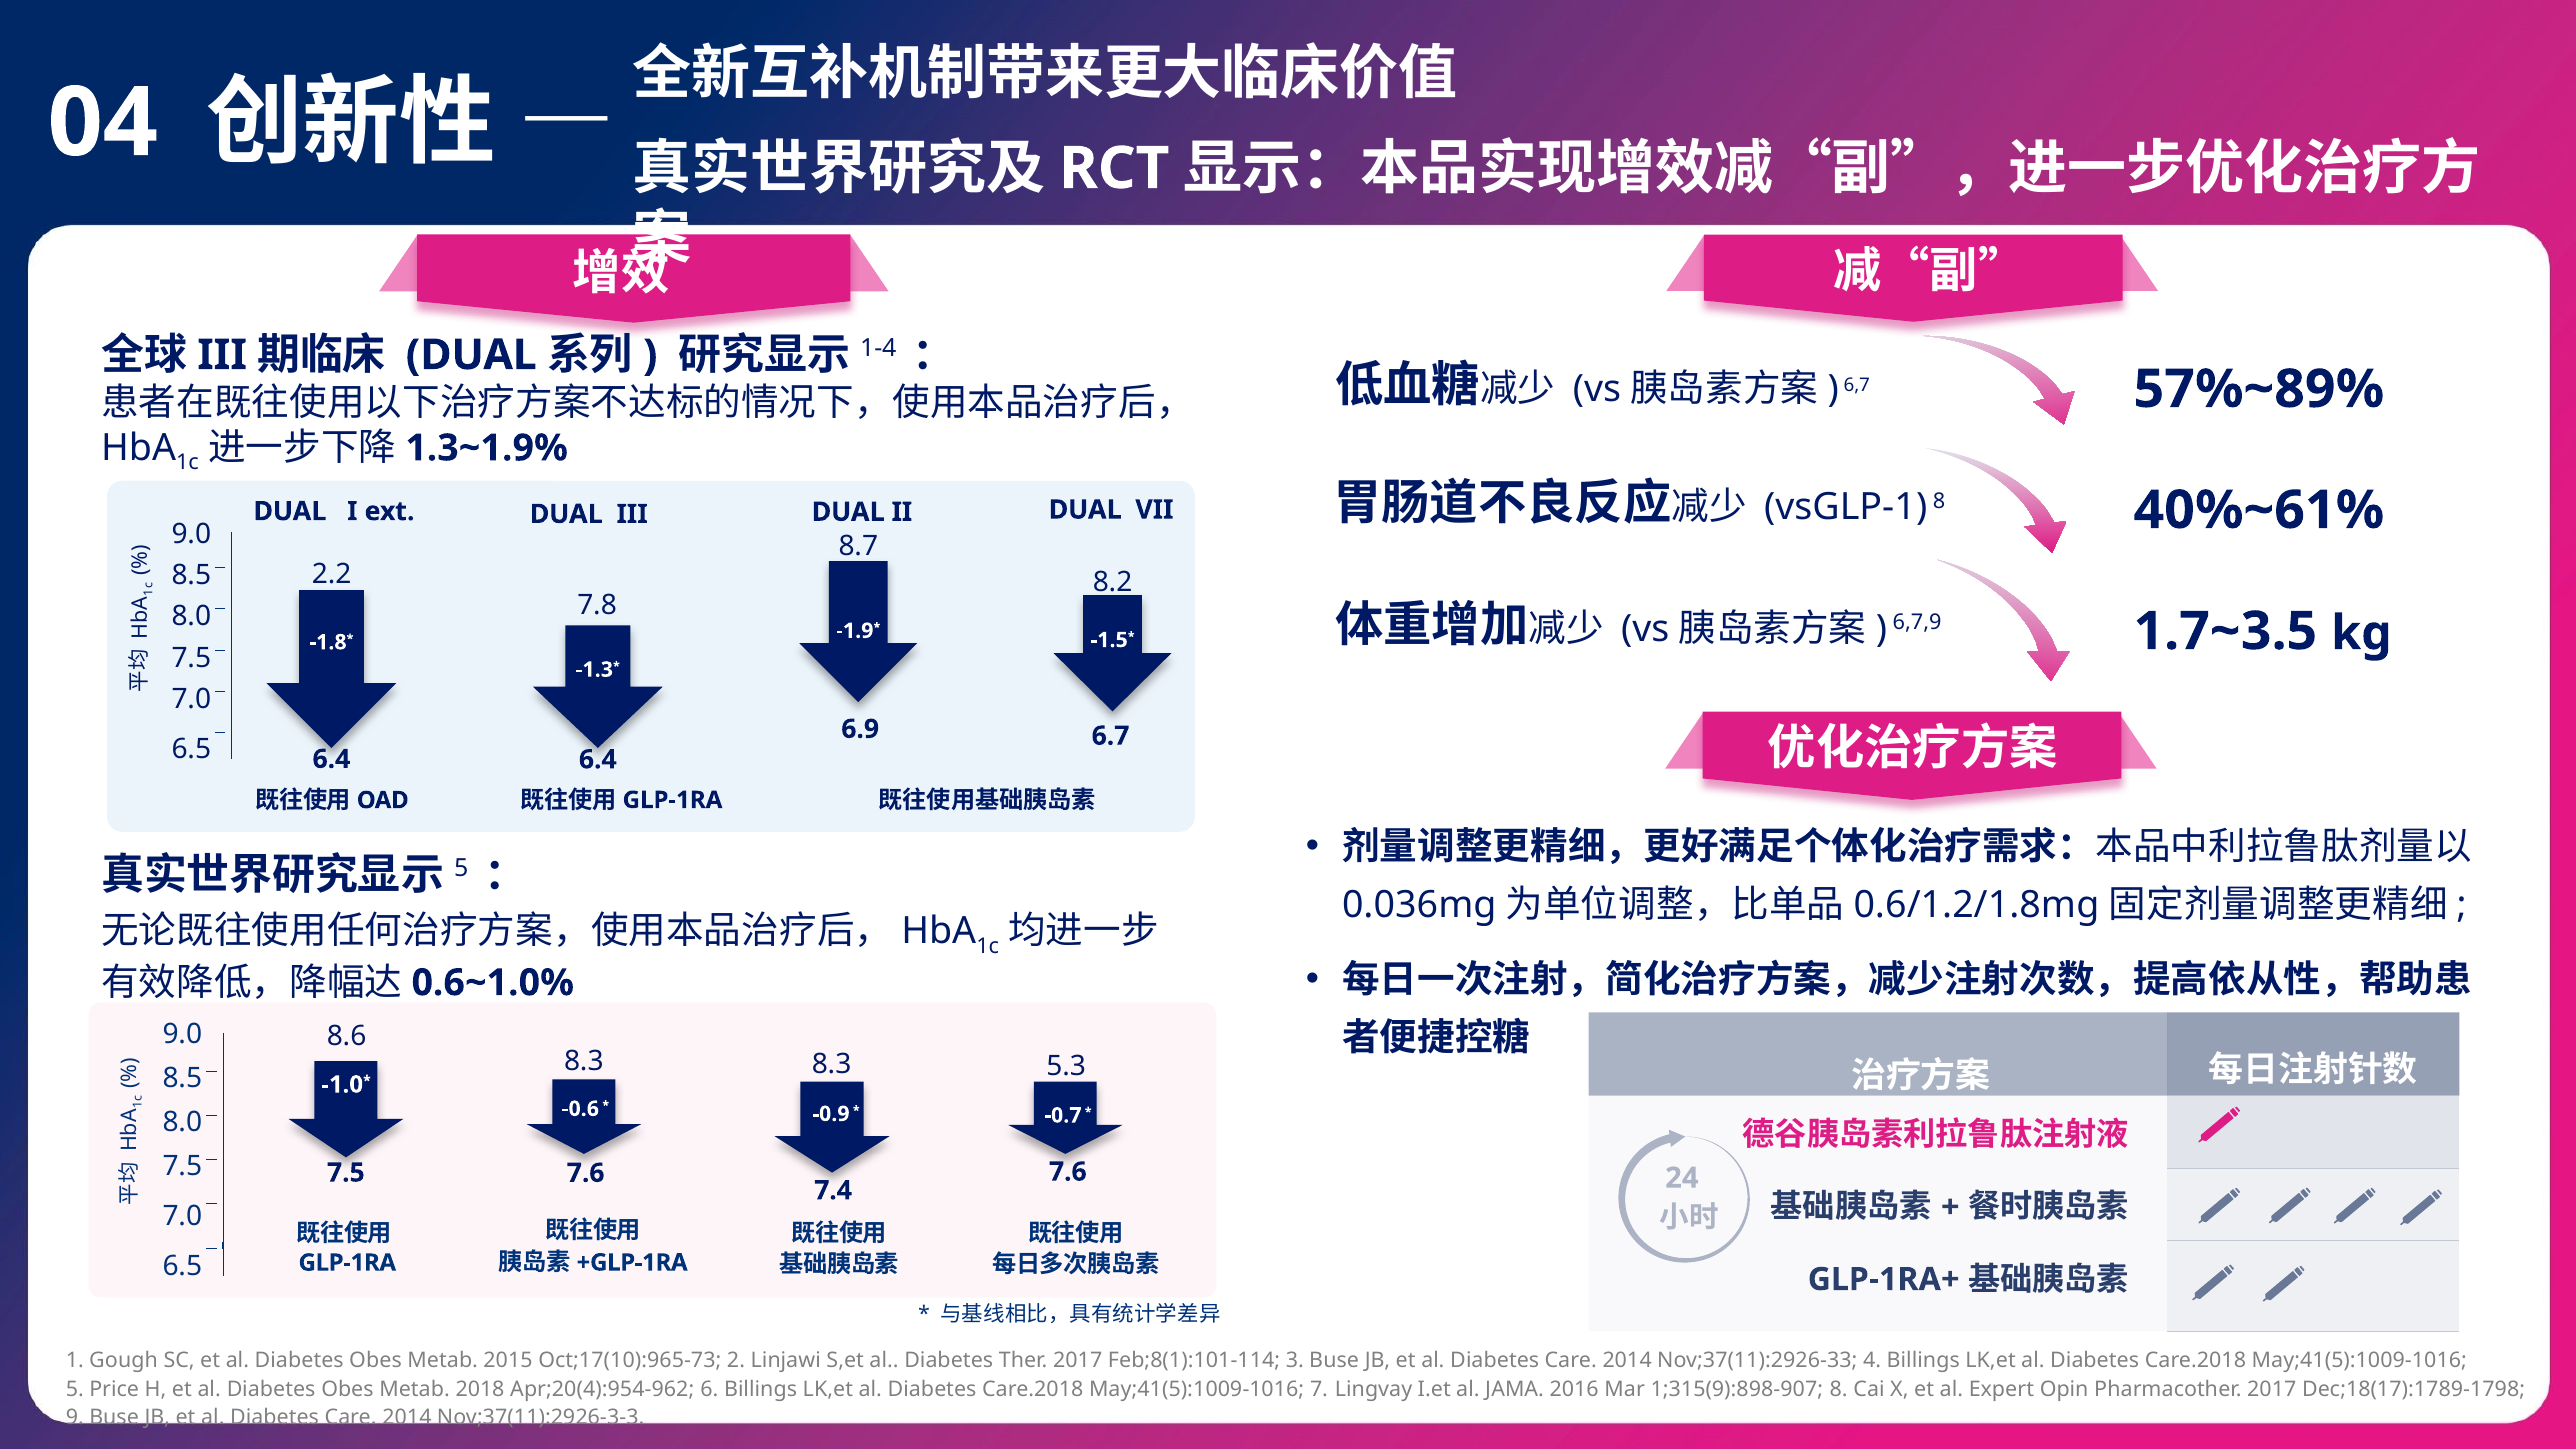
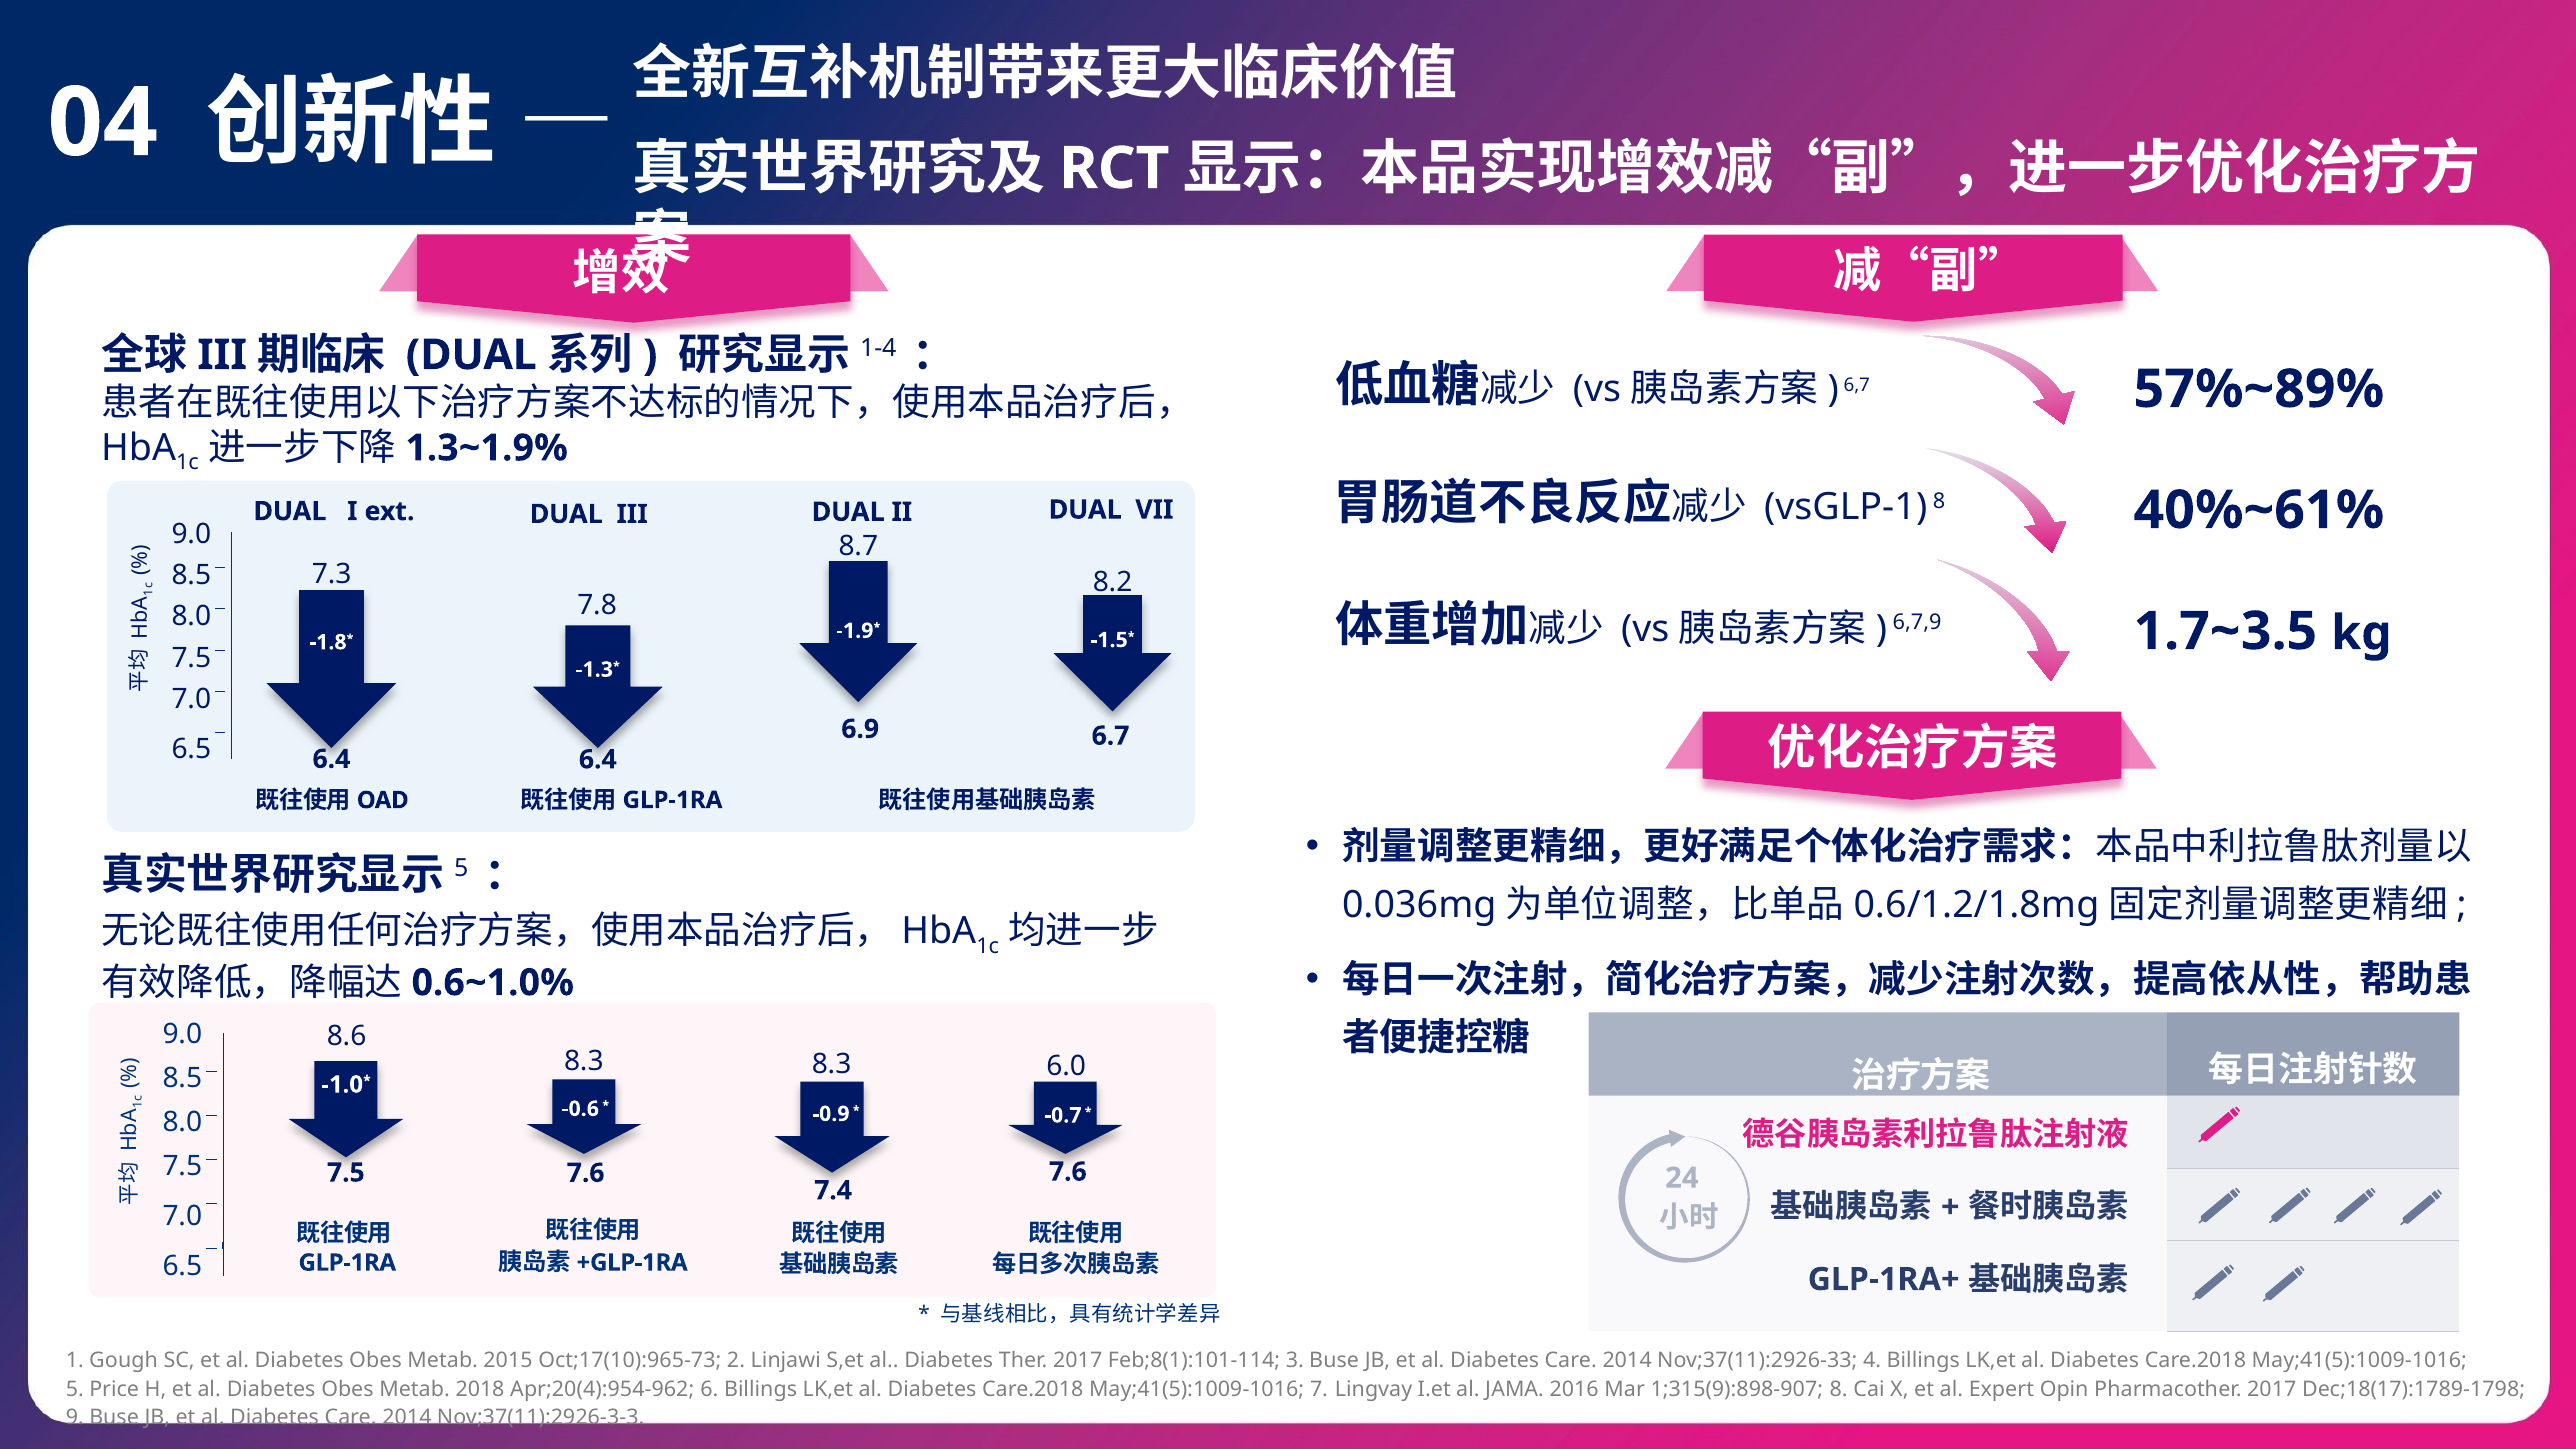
2.2: 2.2 -> 7.3
5.3: 5.3 -> 6.0
